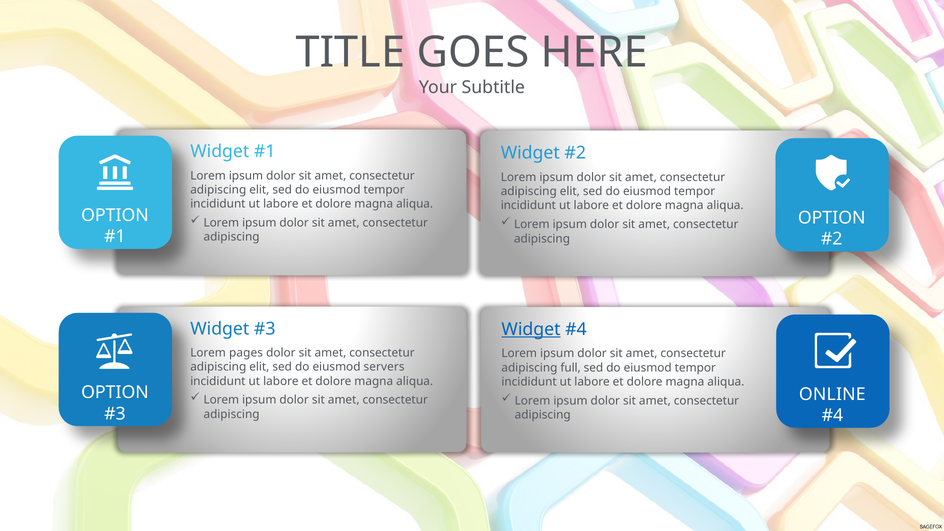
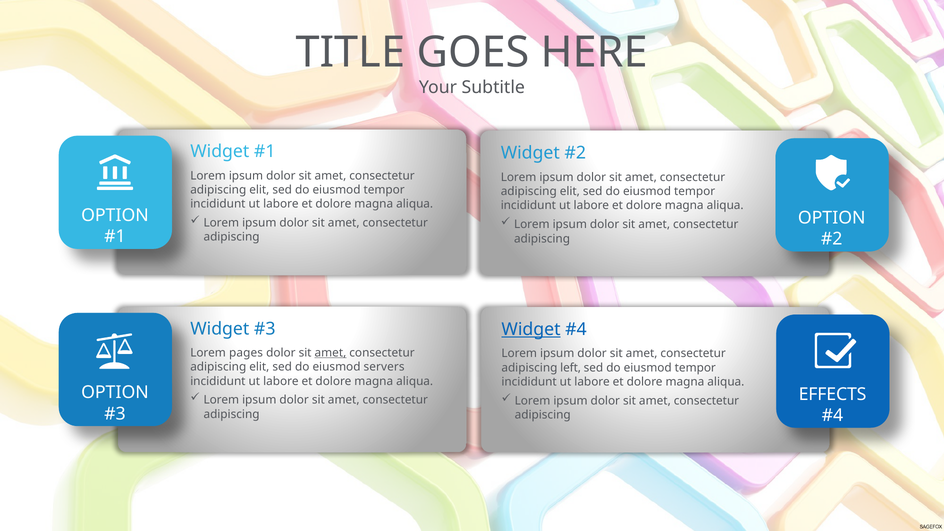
amet at (330, 353) underline: none -> present
full: full -> left
ONLINE: ONLINE -> EFFECTS
